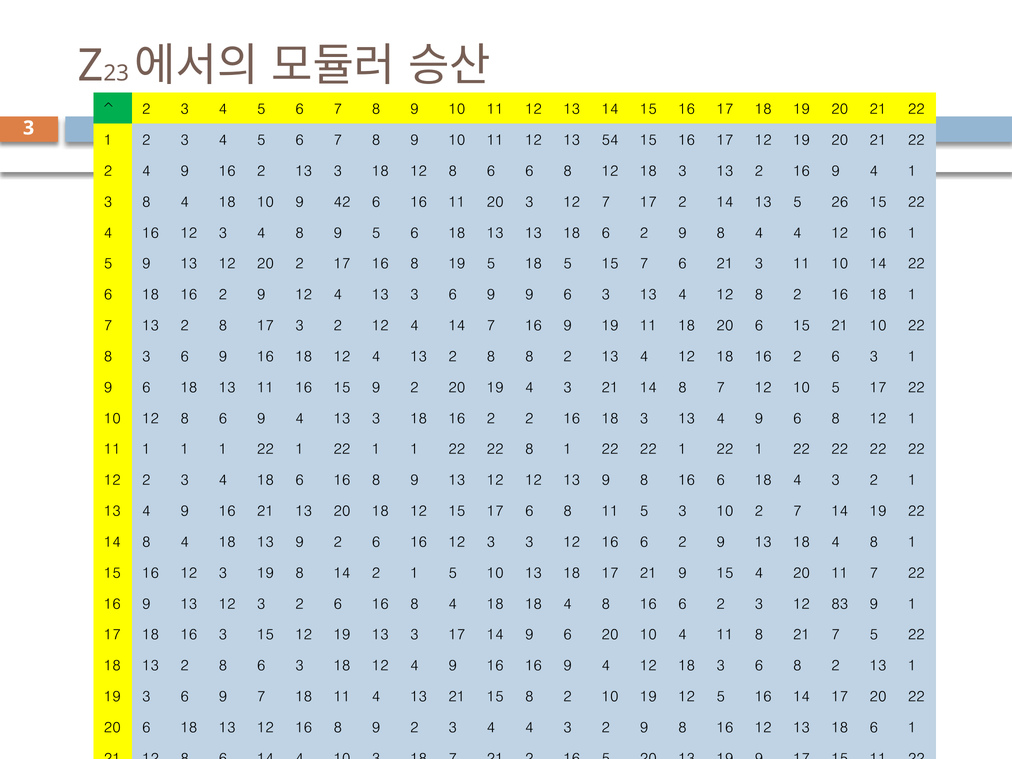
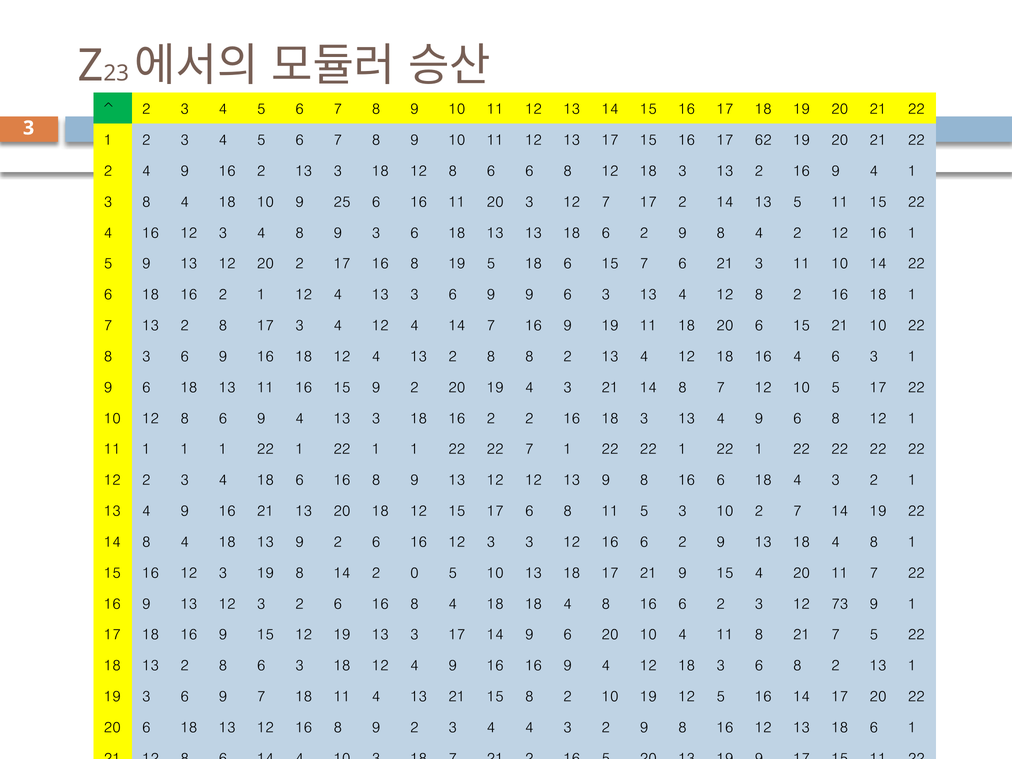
13 54: 54 -> 17
17 12: 12 -> 62
42: 42 -> 25
5 26: 26 -> 11
9 5: 5 -> 3
8 4 4: 4 -> 2
5 18 5: 5 -> 6
16 2 9: 9 -> 1
17 3 2: 2 -> 4
12 18 16 2: 2 -> 4
22 22 8: 8 -> 7
14 2 1: 1 -> 0
83: 83 -> 73
18 16 3: 3 -> 9
